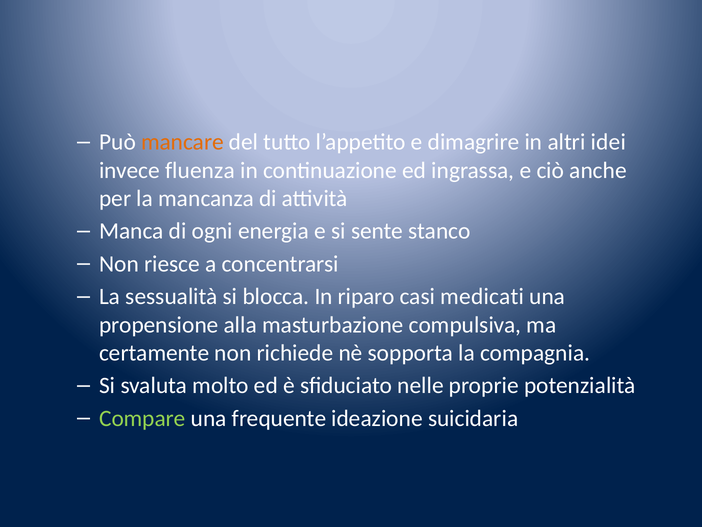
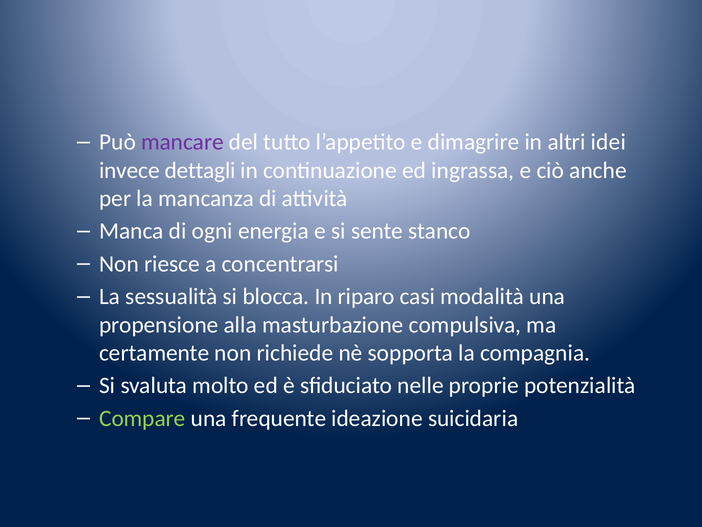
mancare colour: orange -> purple
fluenza: fluenza -> dettagli
medicati: medicati -> modalità
